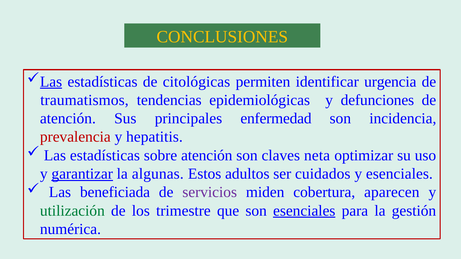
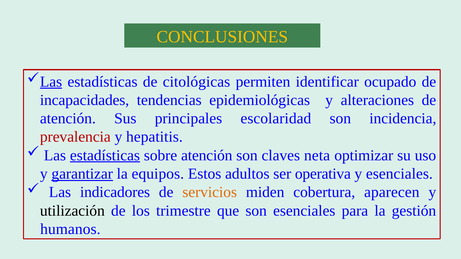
urgencia: urgencia -> ocupado
traumatismos: traumatismos -> incapacidades
defunciones: defunciones -> alteraciones
enfermedad: enfermedad -> escolaridad
estadísticas at (105, 156) underline: none -> present
algunas: algunas -> equipos
cuidados: cuidados -> operativa
beneficiada: beneficiada -> indicadores
servicios colour: purple -> orange
utilización colour: green -> black
esenciales at (304, 211) underline: present -> none
numérica: numérica -> humanos
